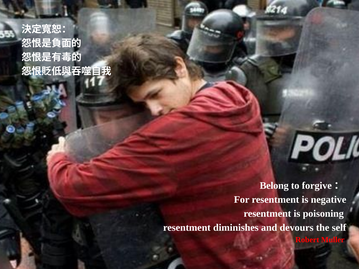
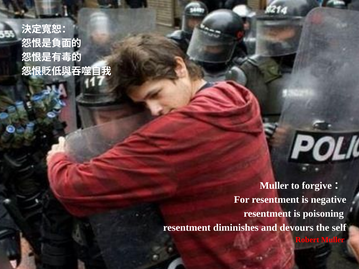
Belong at (274, 186): Belong -> Muller
